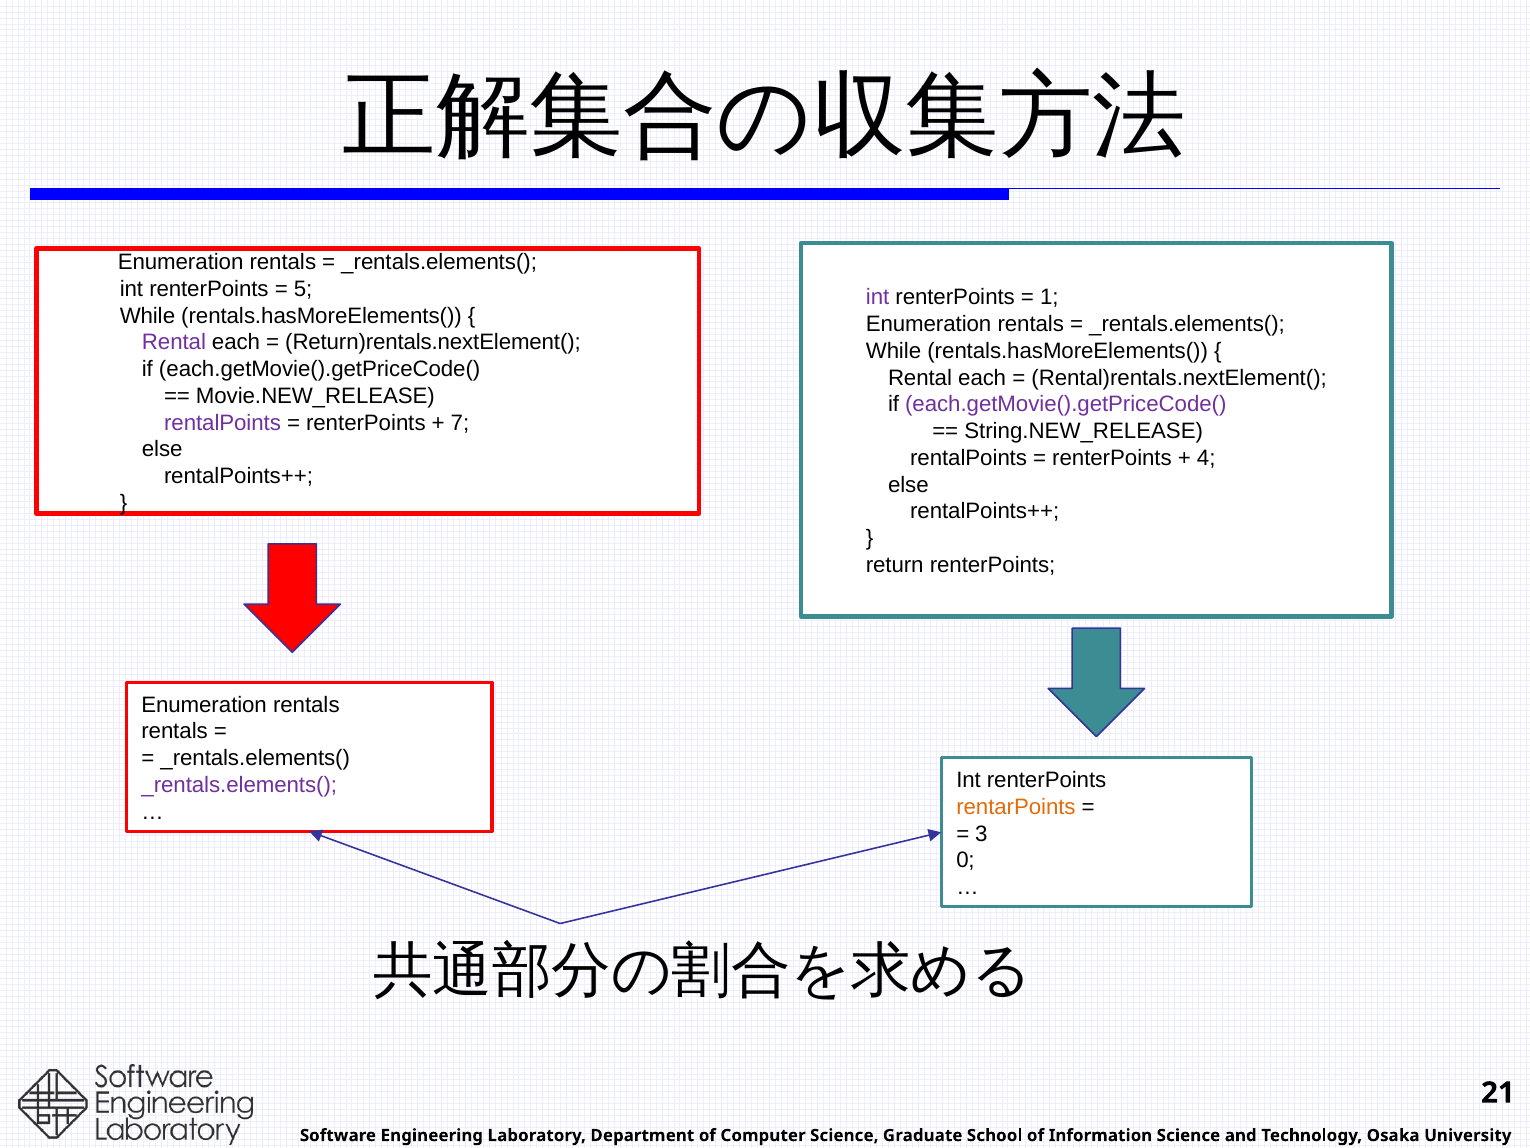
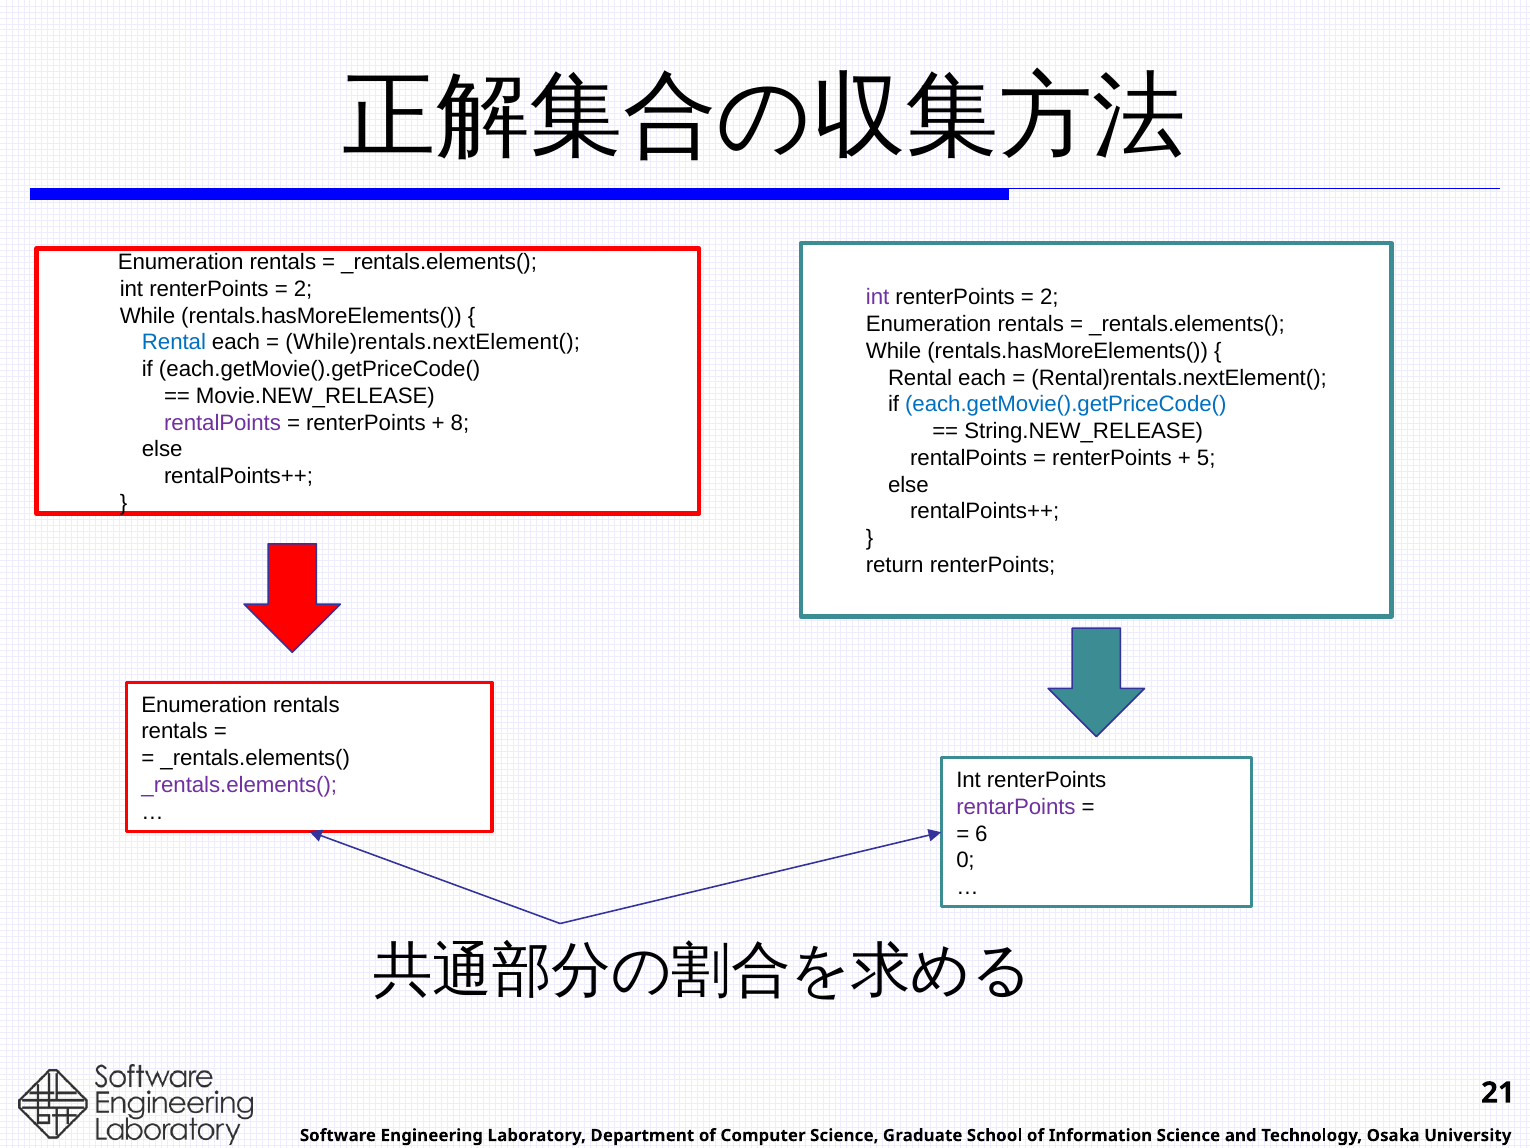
5 at (303, 289): 5 -> 2
1 at (1049, 297): 1 -> 2
Rental at (174, 342) colour: purple -> blue
Return)rentals.nextElement(: Return)rentals.nextElement( -> While)rentals.nextElement(
each.getMovie().getPriceCode( at (1066, 404) colour: purple -> blue
7: 7 -> 8
4: 4 -> 5
rentarPoints colour: orange -> purple
3: 3 -> 6
